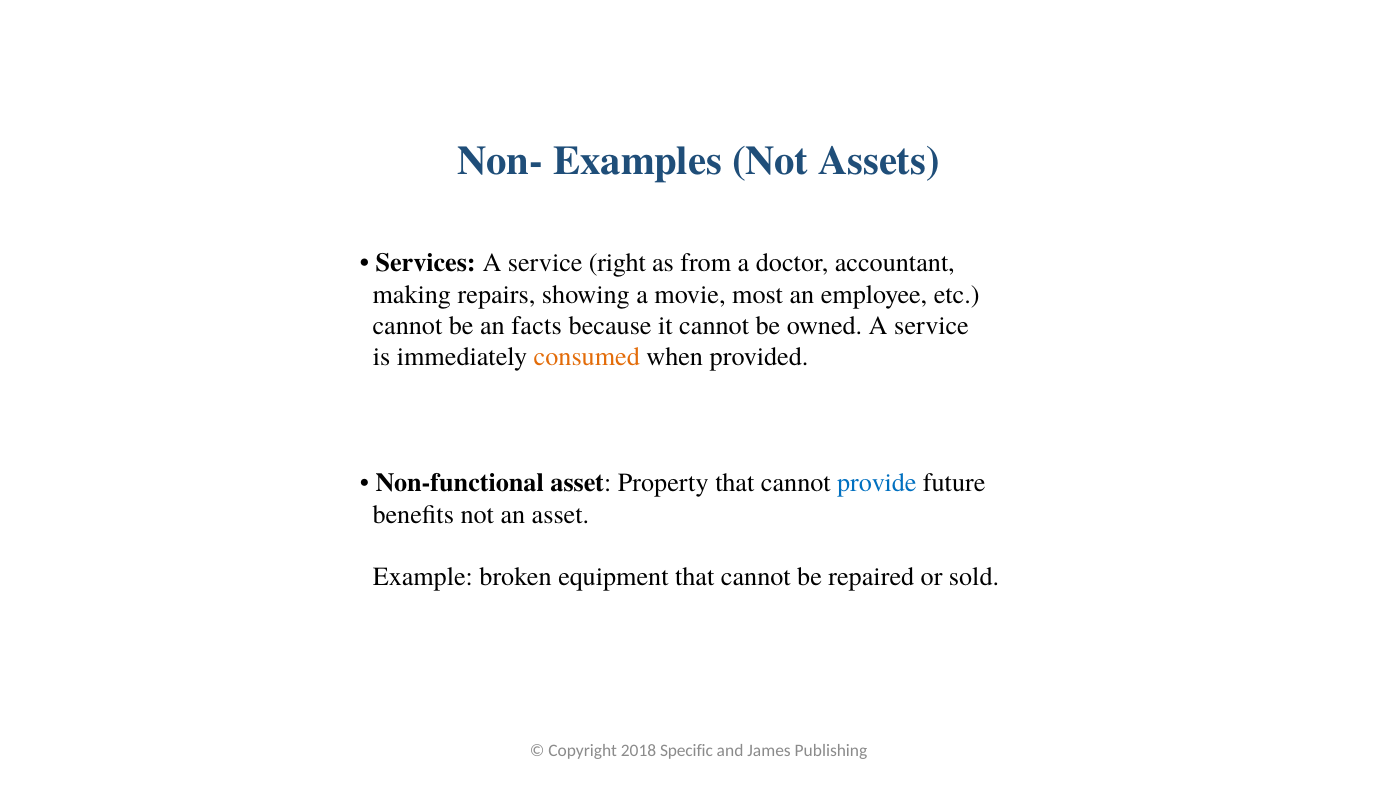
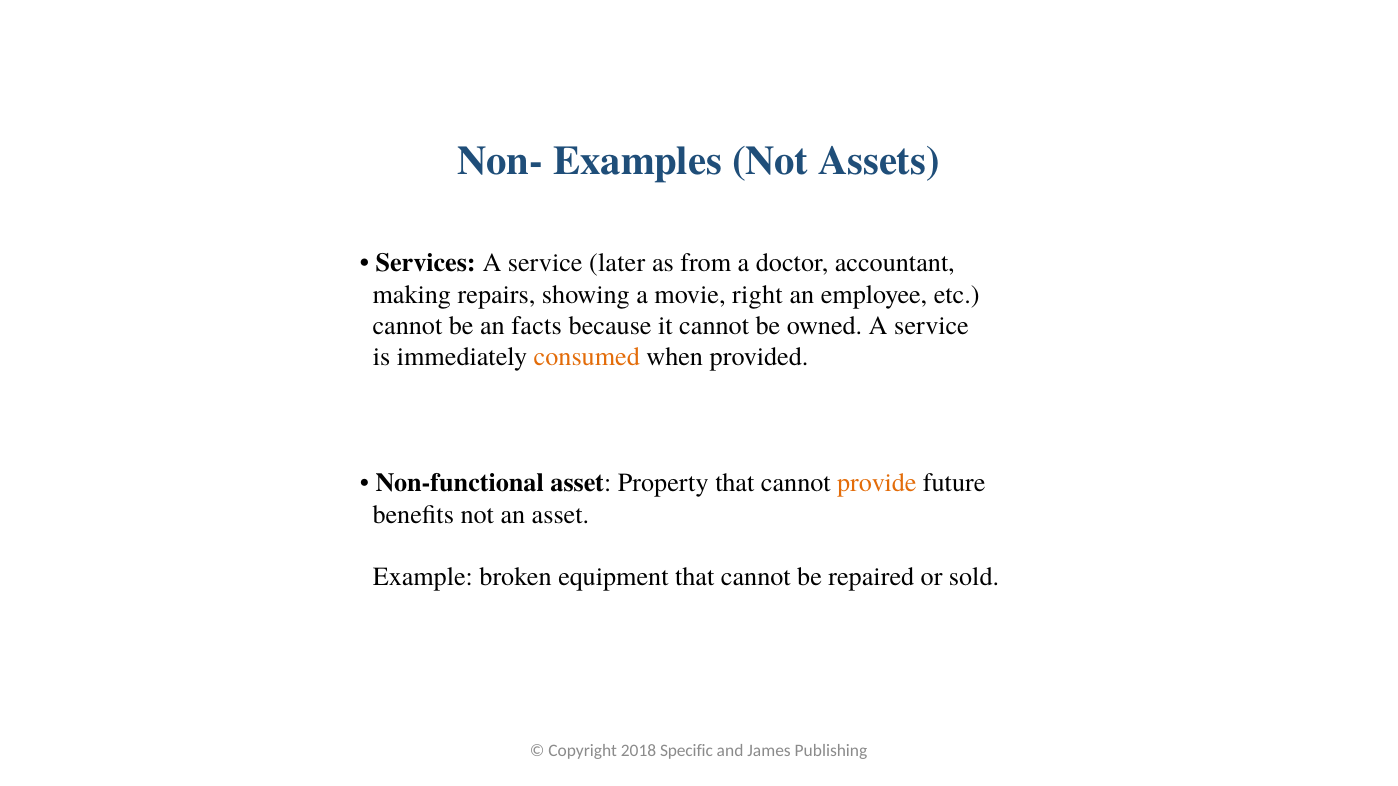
right: right -> later
most: most -> right
provide colour: blue -> orange
